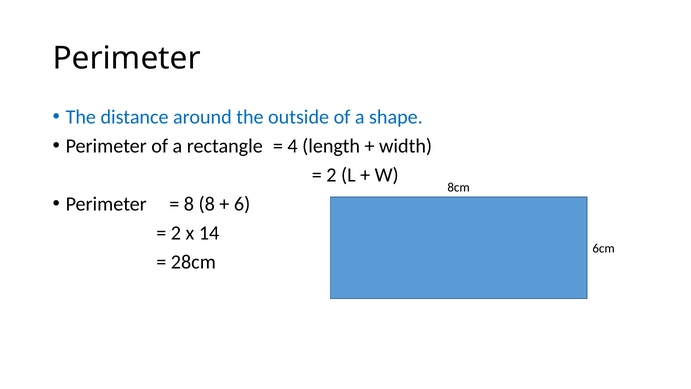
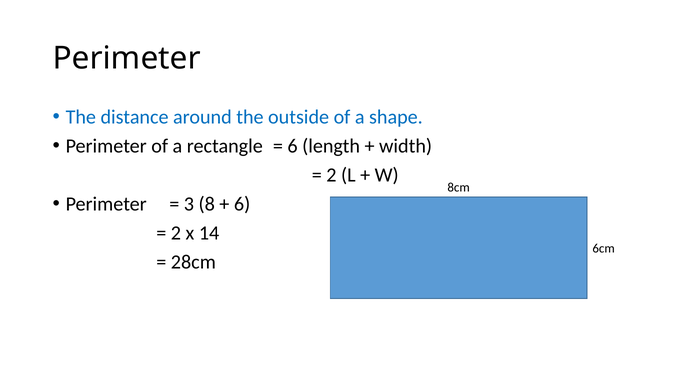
4 at (293, 146): 4 -> 6
8 at (189, 204): 8 -> 3
